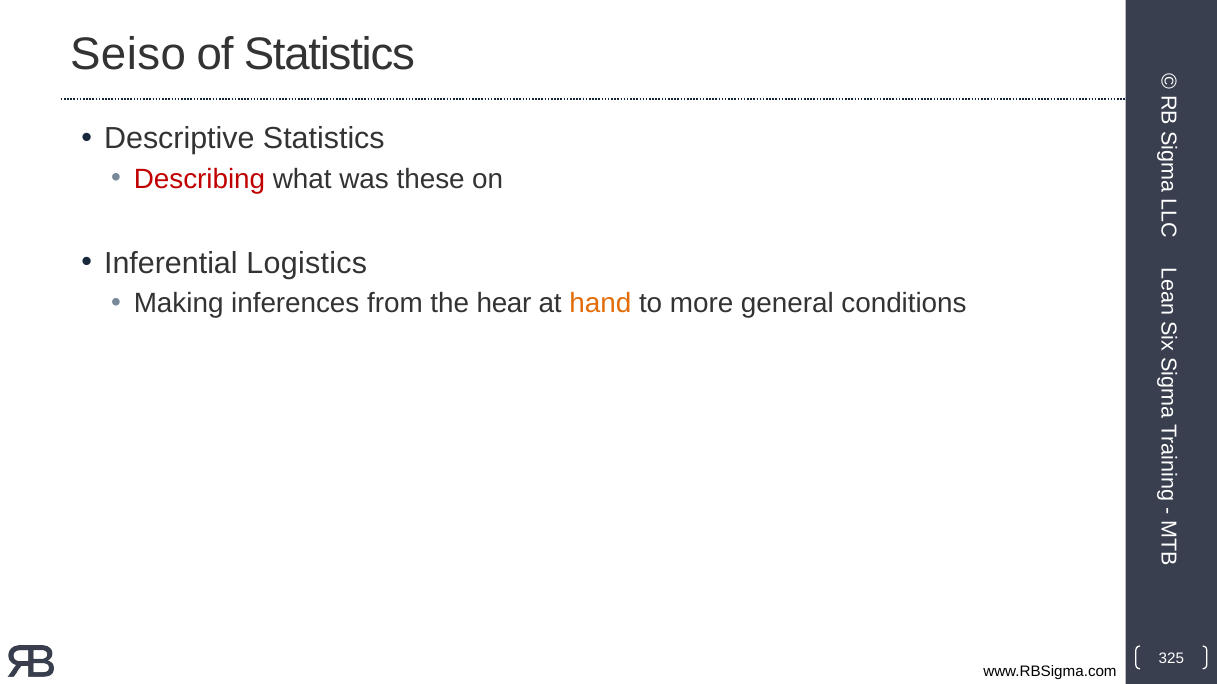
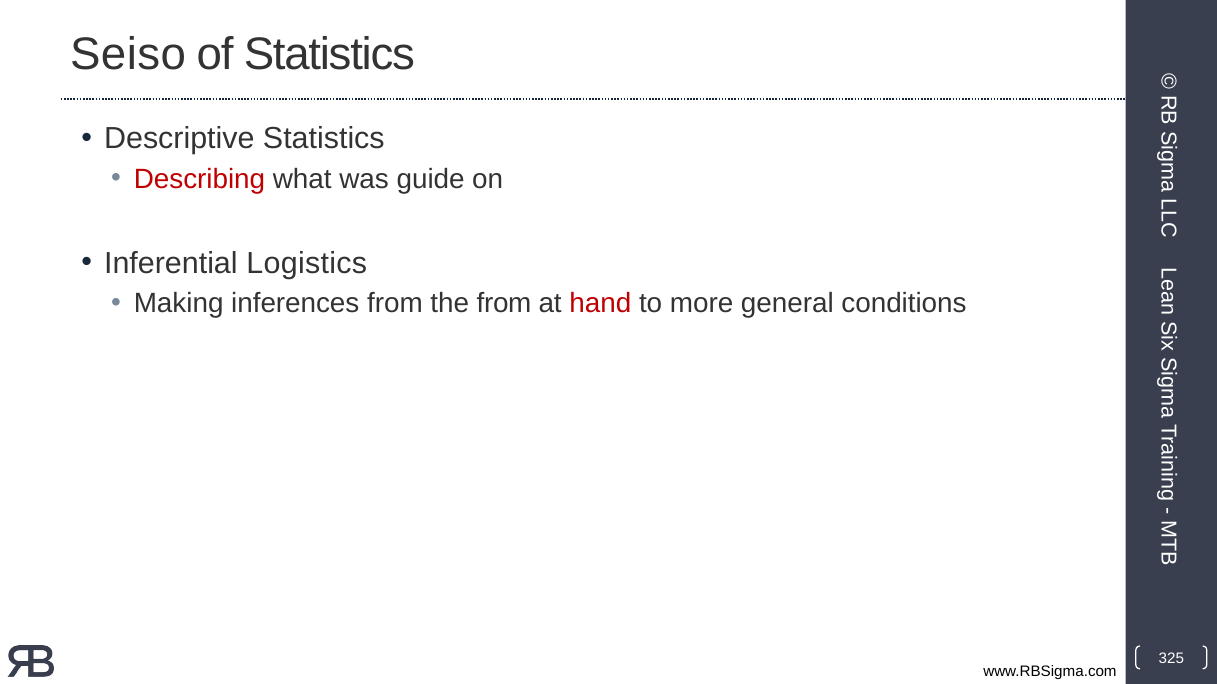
these: these -> guide
the hear: hear -> from
hand colour: orange -> red
